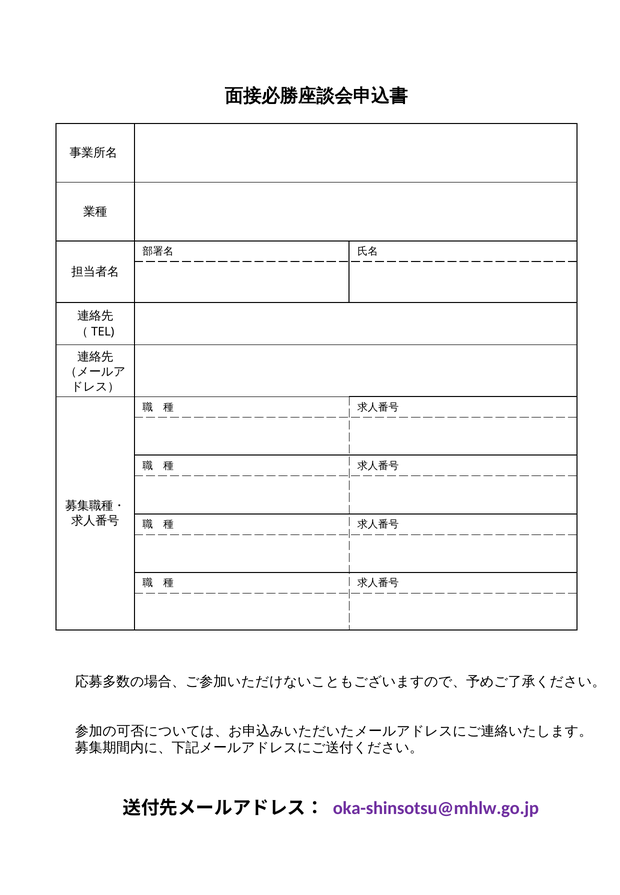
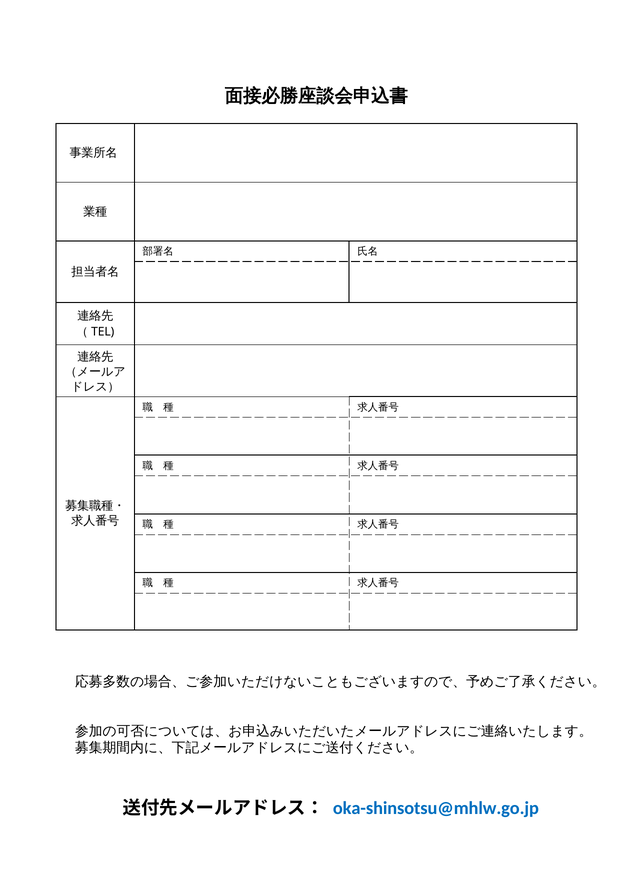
oka-shinsotsu@mhlw.go.jp colour: purple -> blue
